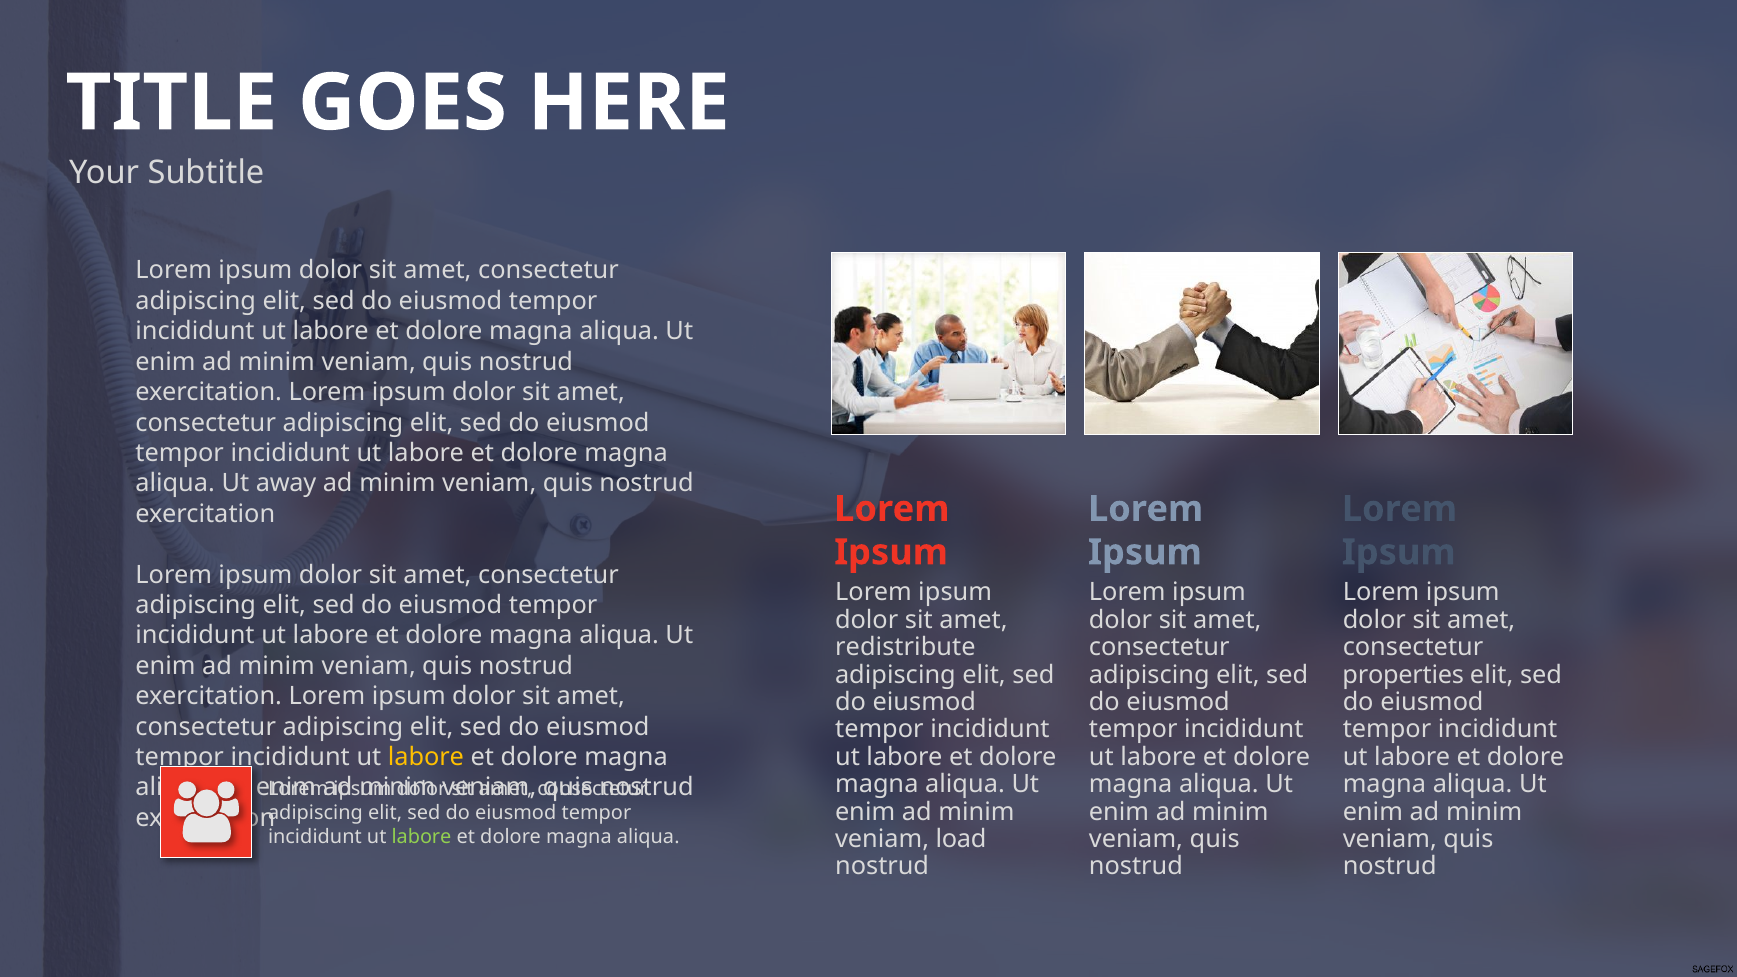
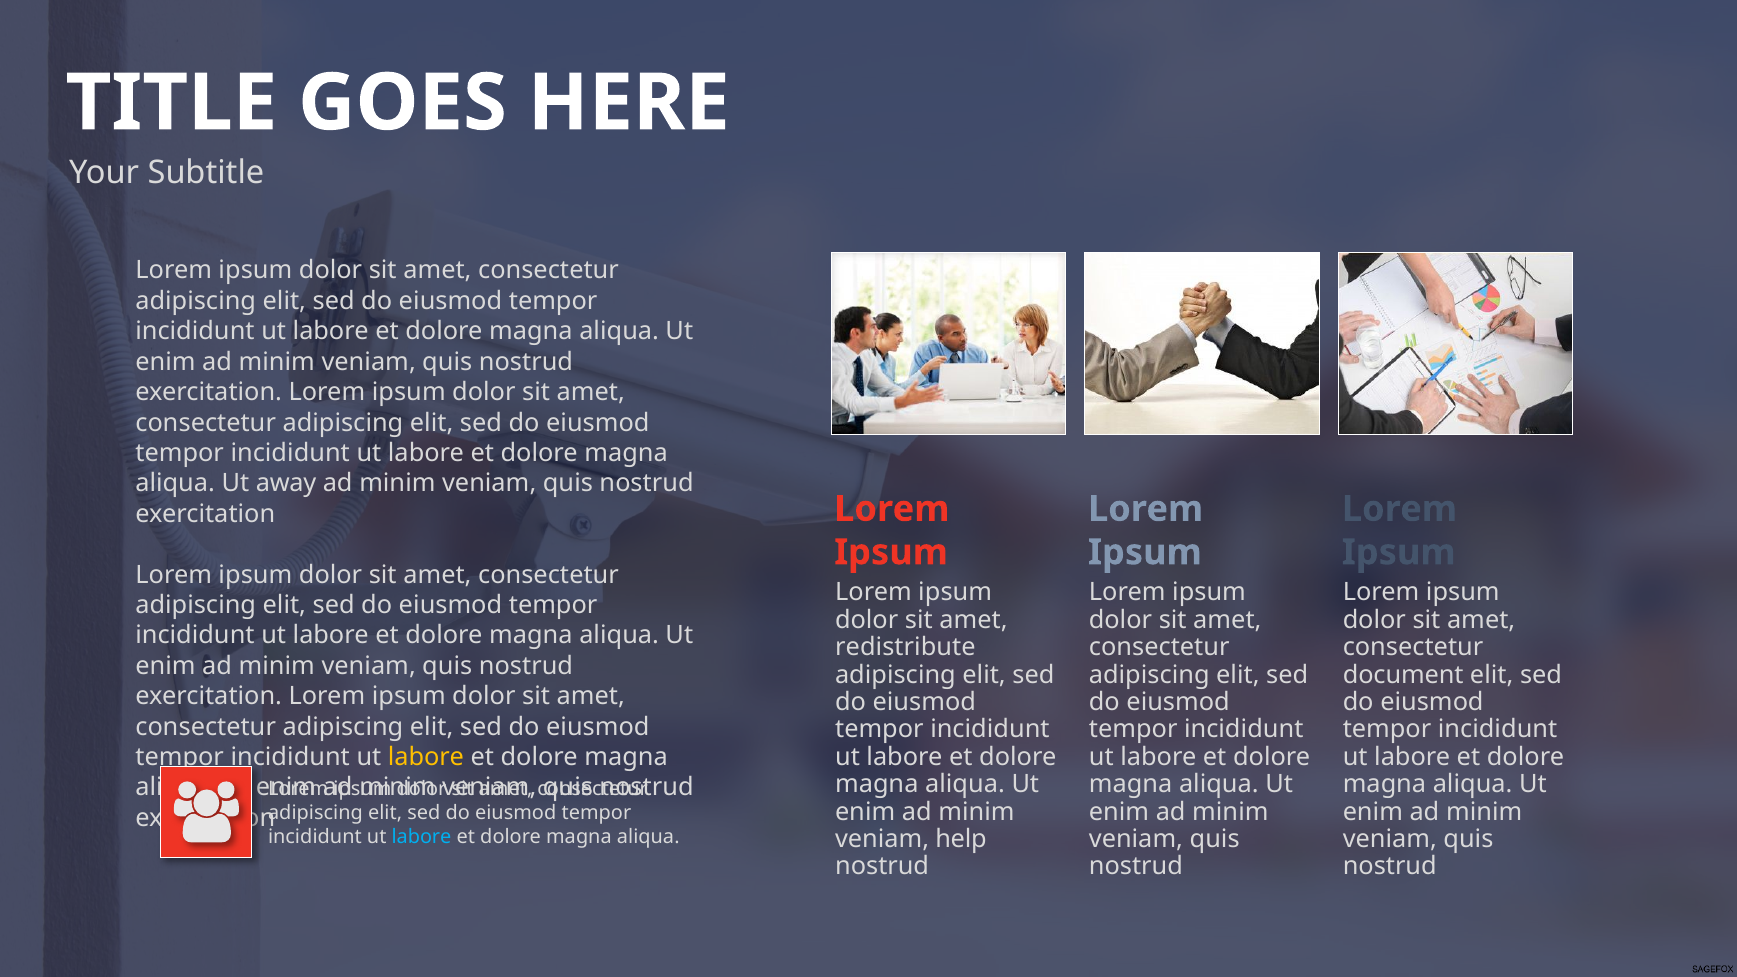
properties: properties -> document
labore at (422, 837) colour: light green -> light blue
load: load -> help
